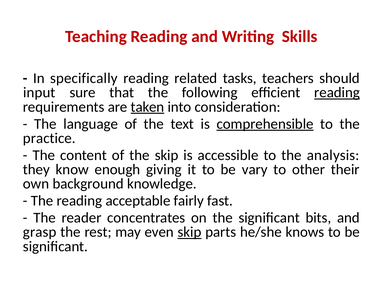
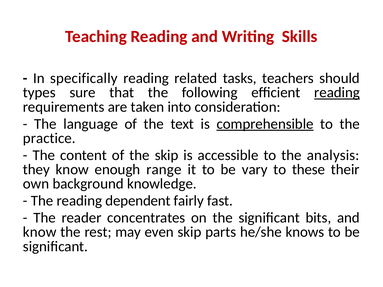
input: input -> types
taken underline: present -> none
giving: giving -> range
other: other -> these
acceptable: acceptable -> dependent
grasp at (40, 232): grasp -> know
skip at (190, 232) underline: present -> none
